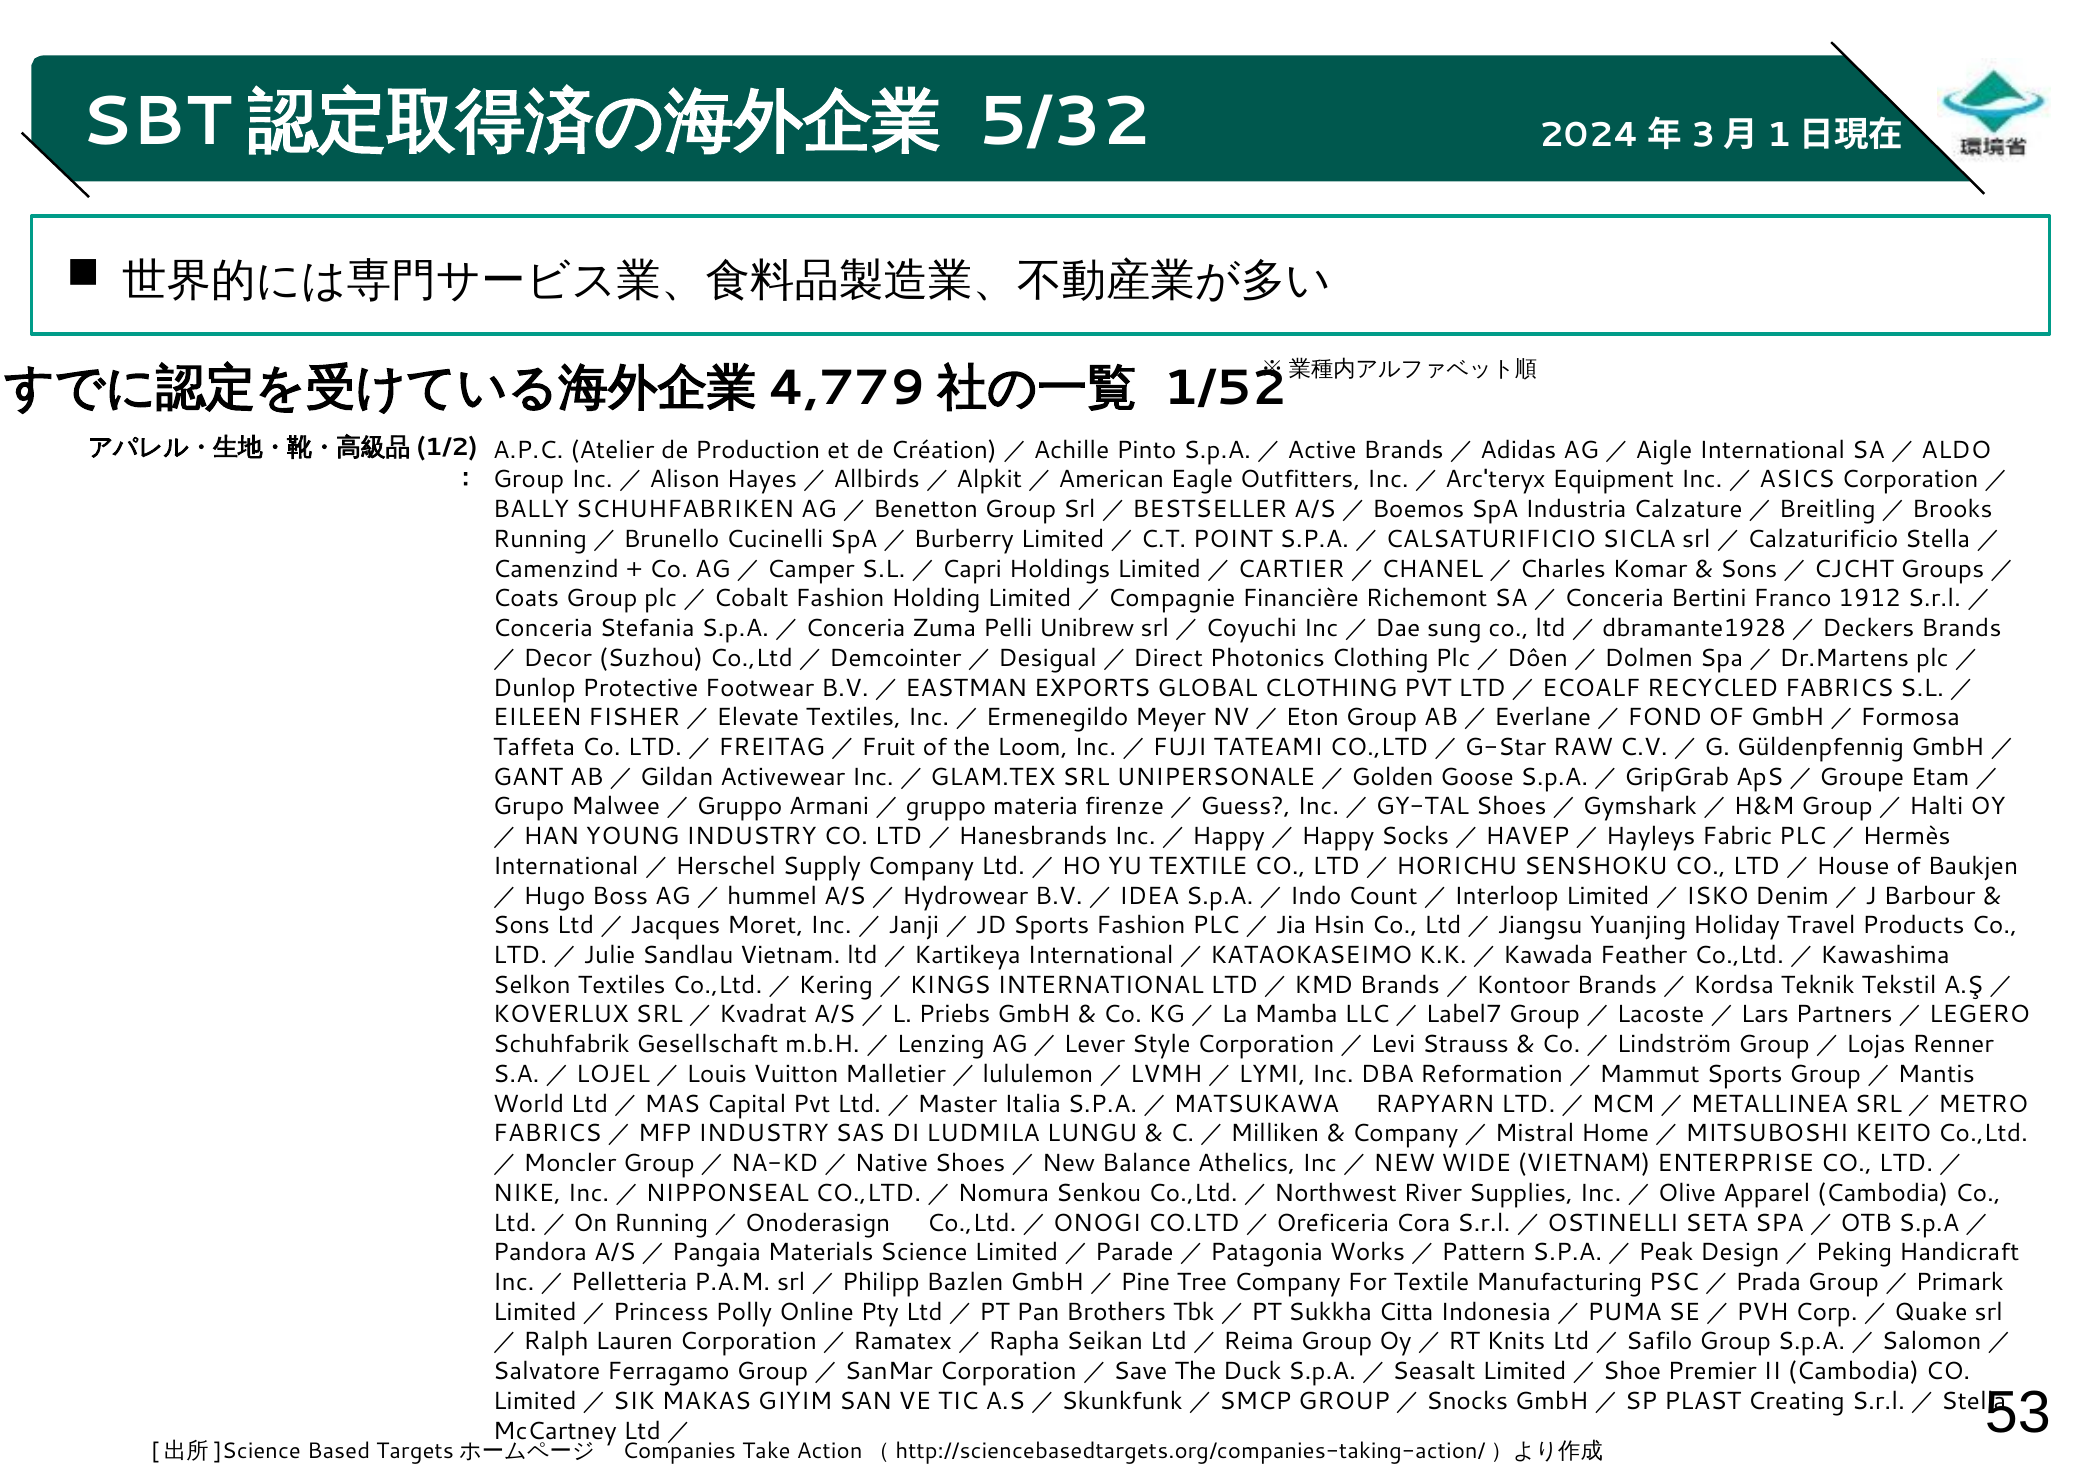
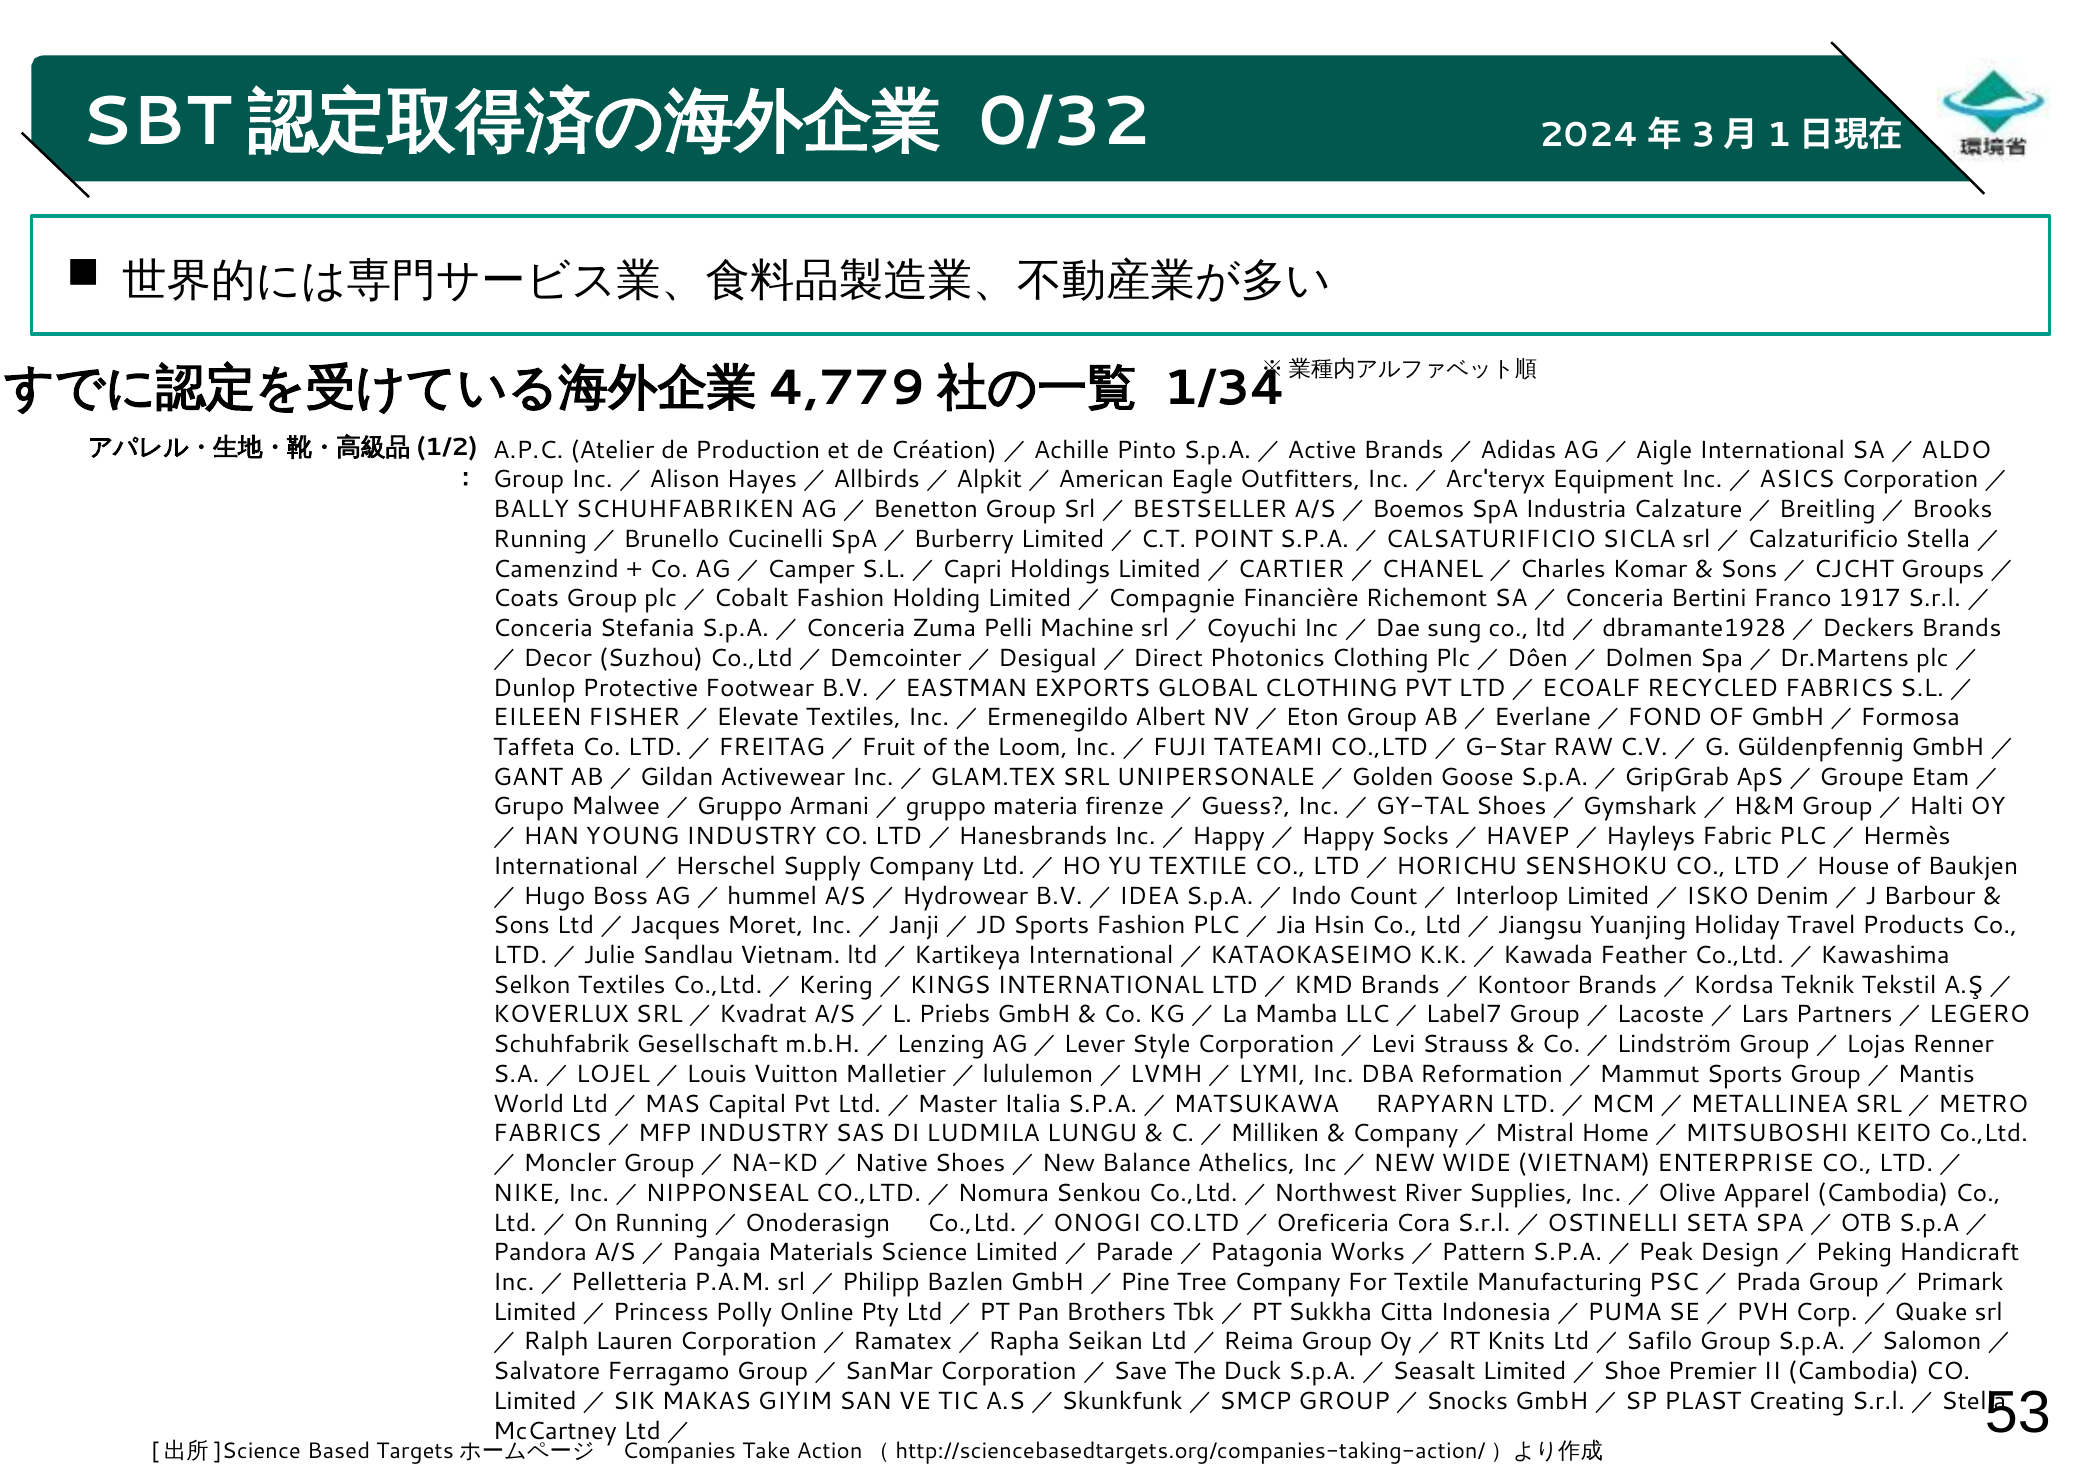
5/32: 5/32 -> 0/32
1/52: 1/52 -> 1/34
1912: 1912 -> 1917
Unibrew: Unibrew -> Machine
Meyer: Meyer -> Albert
